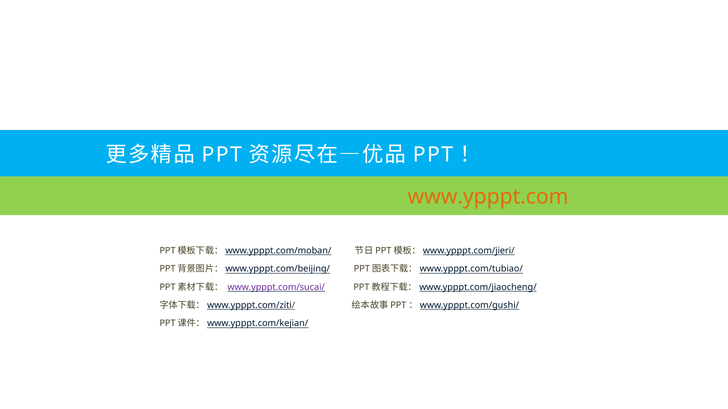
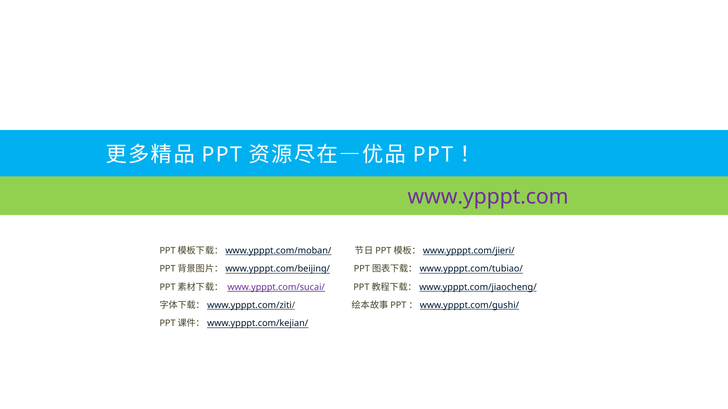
www.ypppt.com colour: orange -> purple
